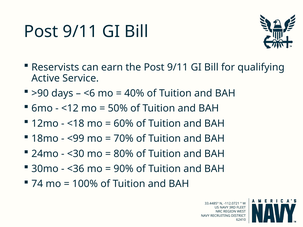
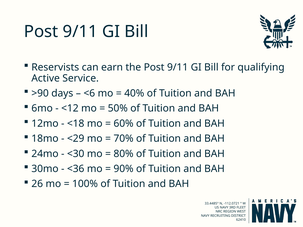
<99: <99 -> <29
74: 74 -> 26
